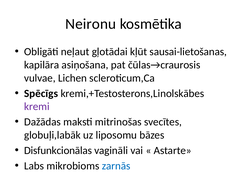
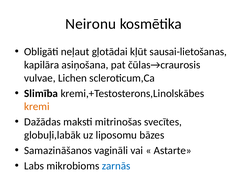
Spēcīgs: Spēcīgs -> Slimība
kremi colour: purple -> orange
Disfunkcionālas: Disfunkcionālas -> Samazināšanos
